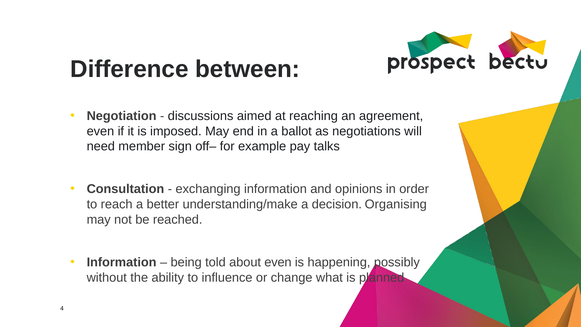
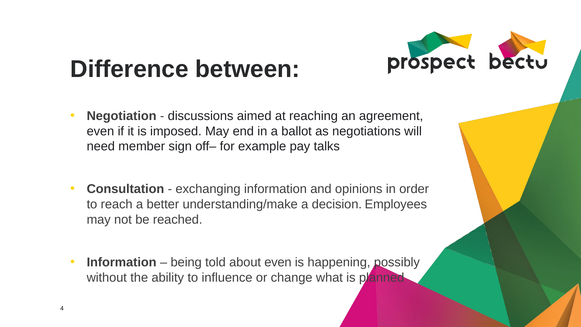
Organising: Organising -> Employees
